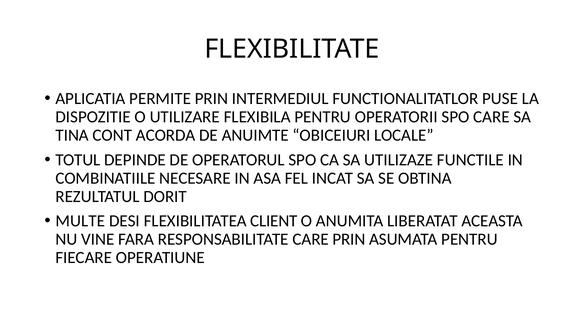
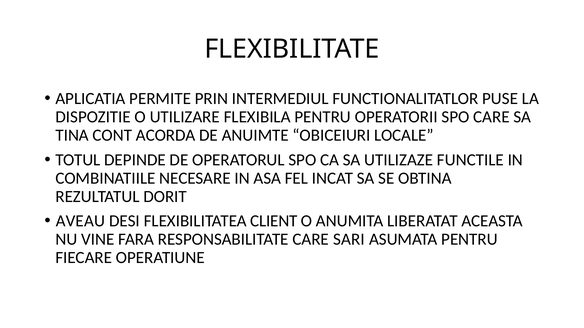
MULTE: MULTE -> AVEAU
CARE PRIN: PRIN -> SARI
